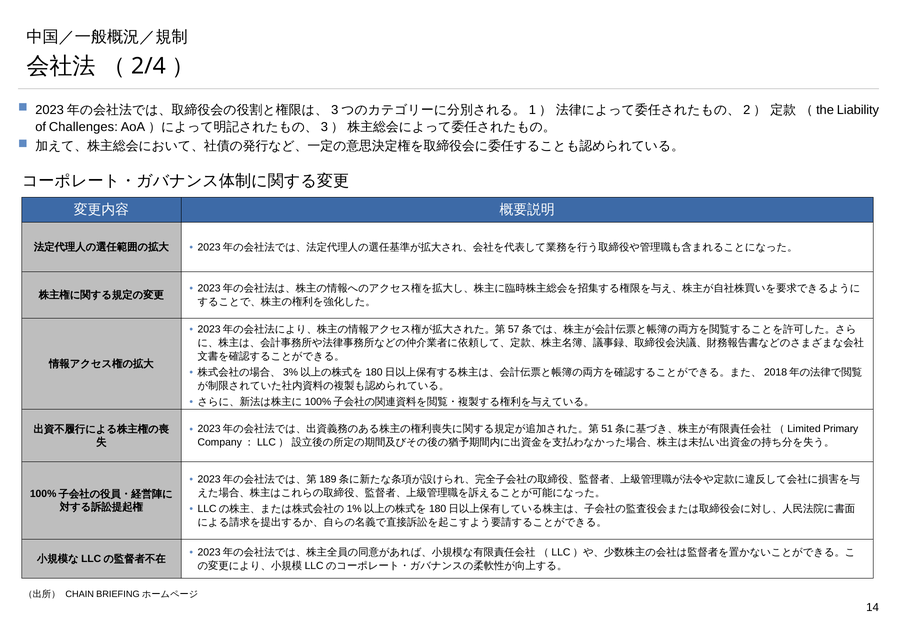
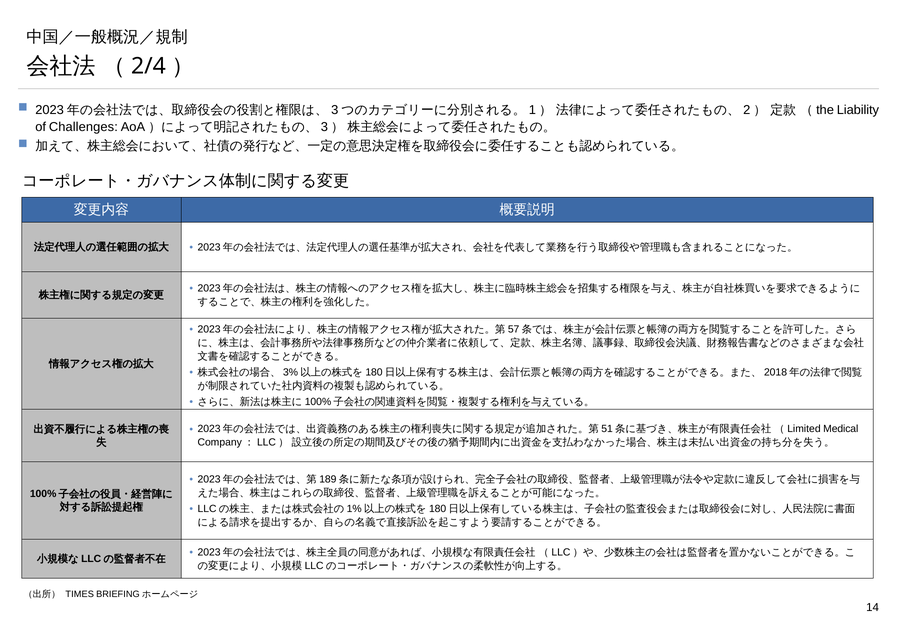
Primary: Primary -> Medical
CHAIN: CHAIN -> TIMES
